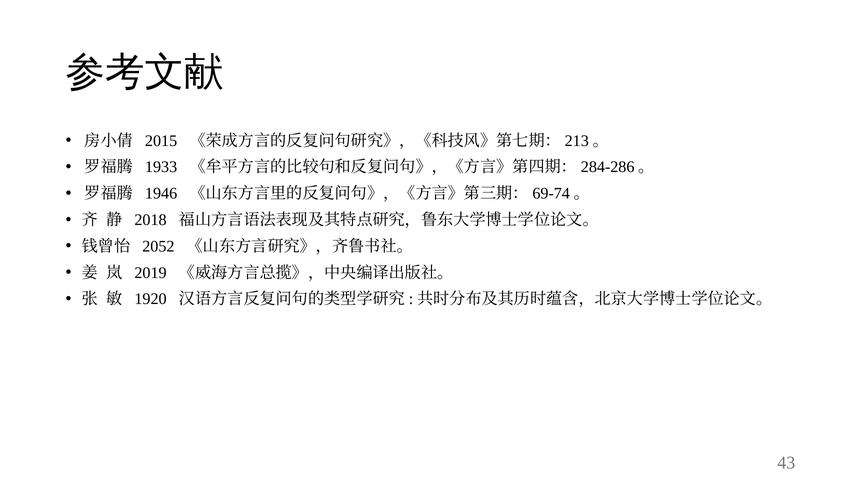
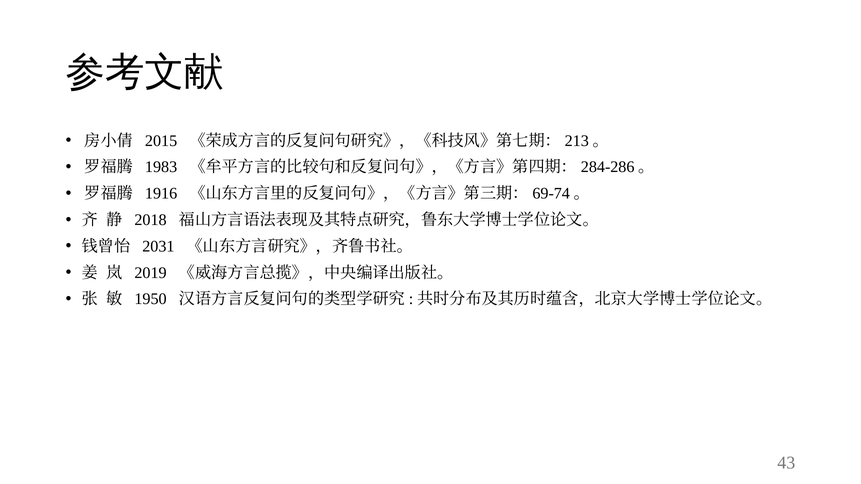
1933: 1933 -> 1983
1946: 1946 -> 1916
2052: 2052 -> 2031
1920: 1920 -> 1950
